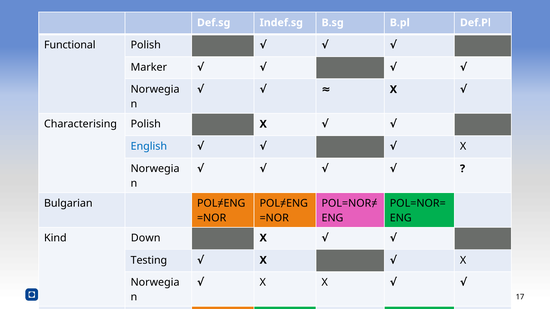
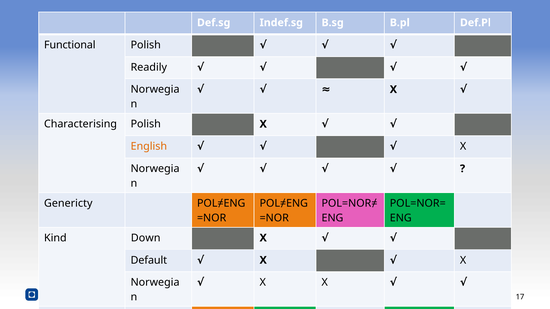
Marker: Marker -> Readily
English colour: blue -> orange
Bulgarian: Bulgarian -> Genericty
Testing: Testing -> Default
